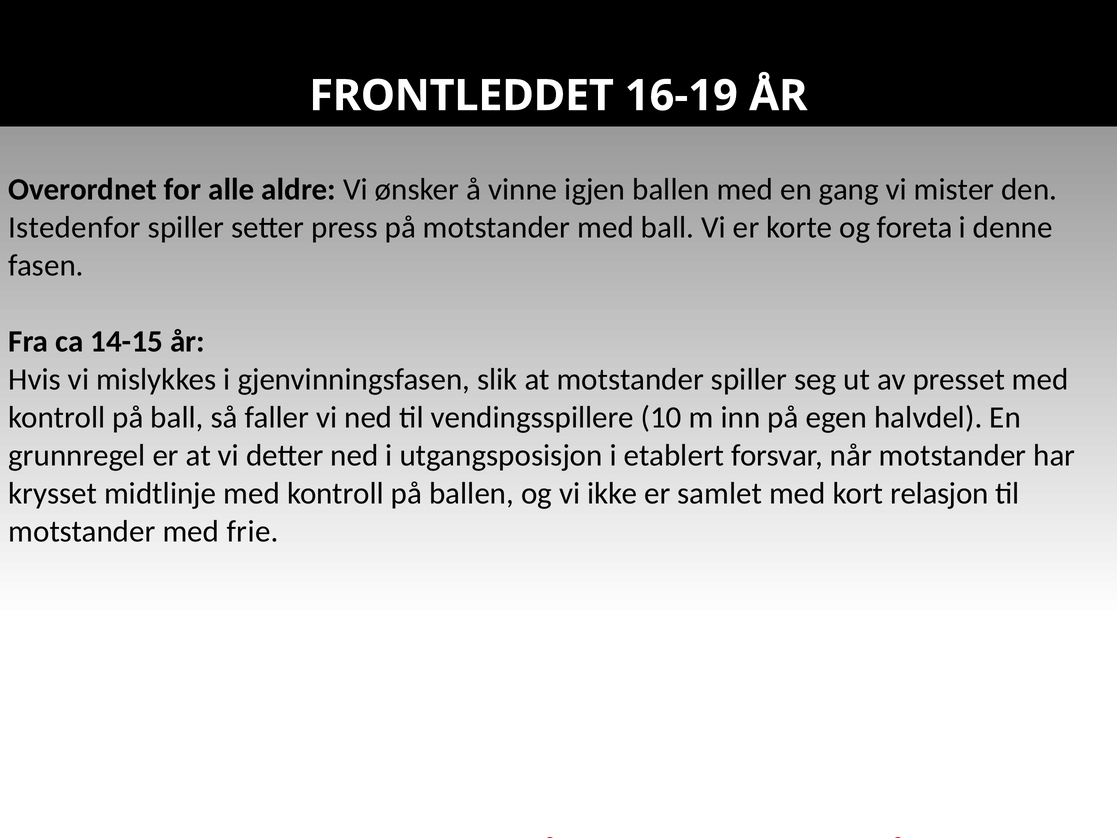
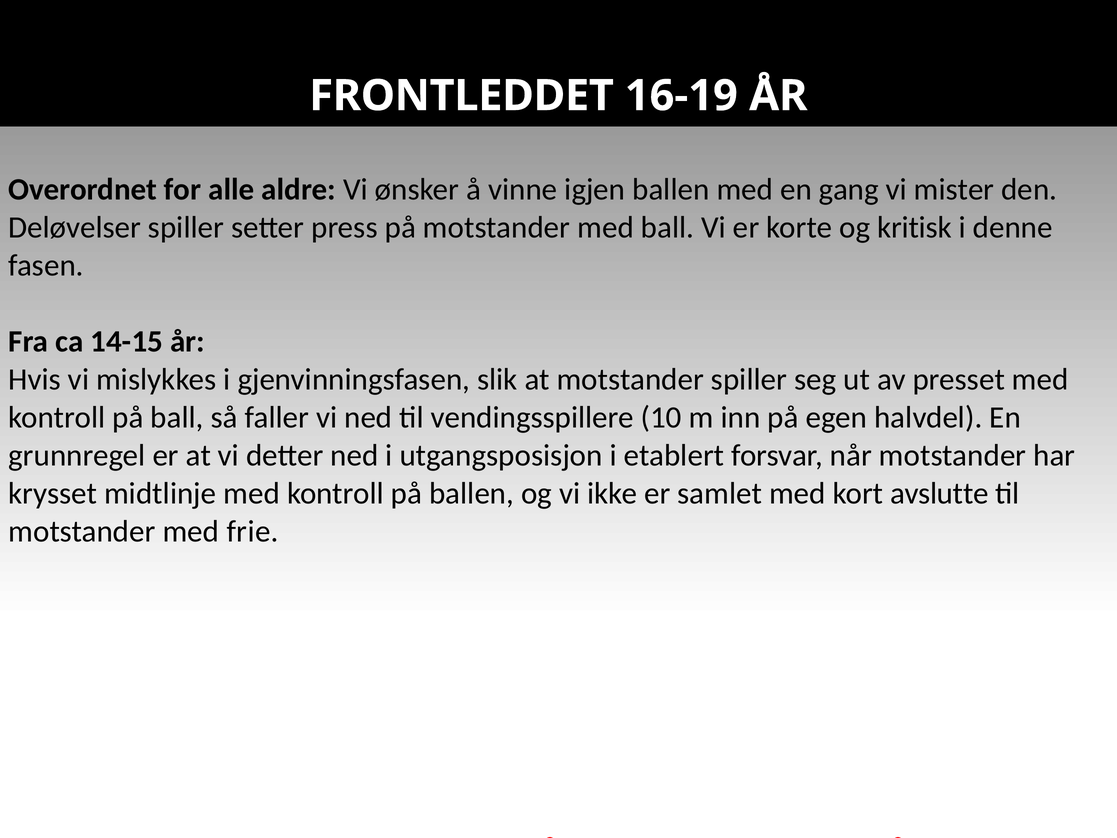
Istedenfor: Istedenfor -> Deløvelser
foreta: foreta -> kritisk
relasjon: relasjon -> avslutte
